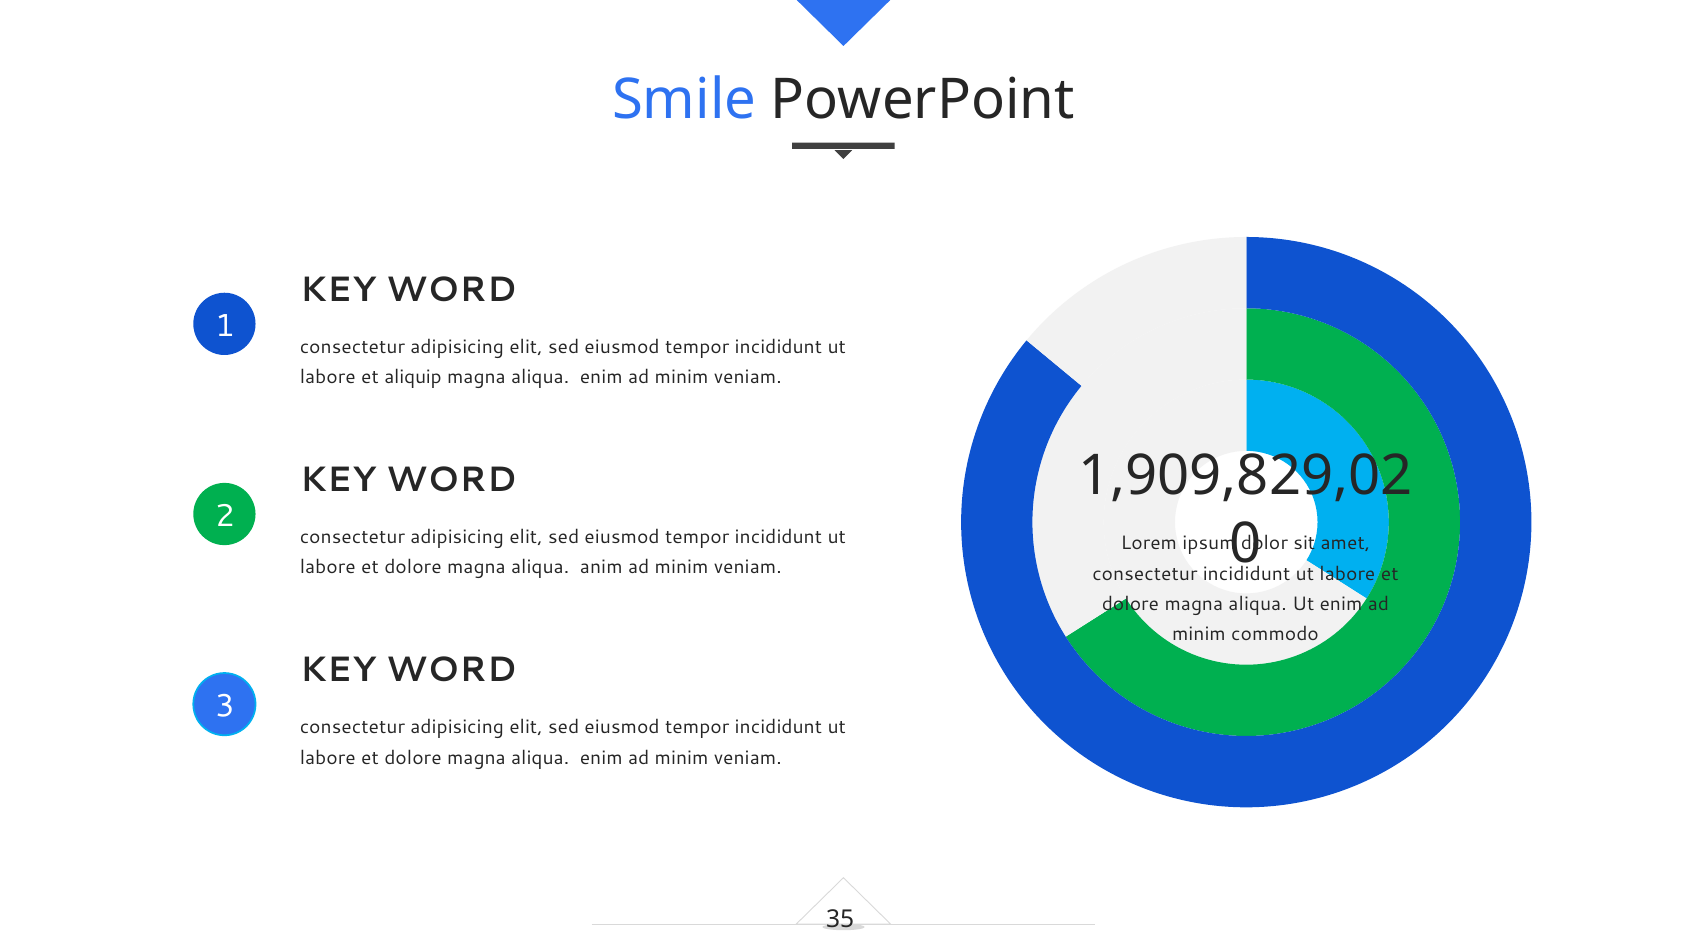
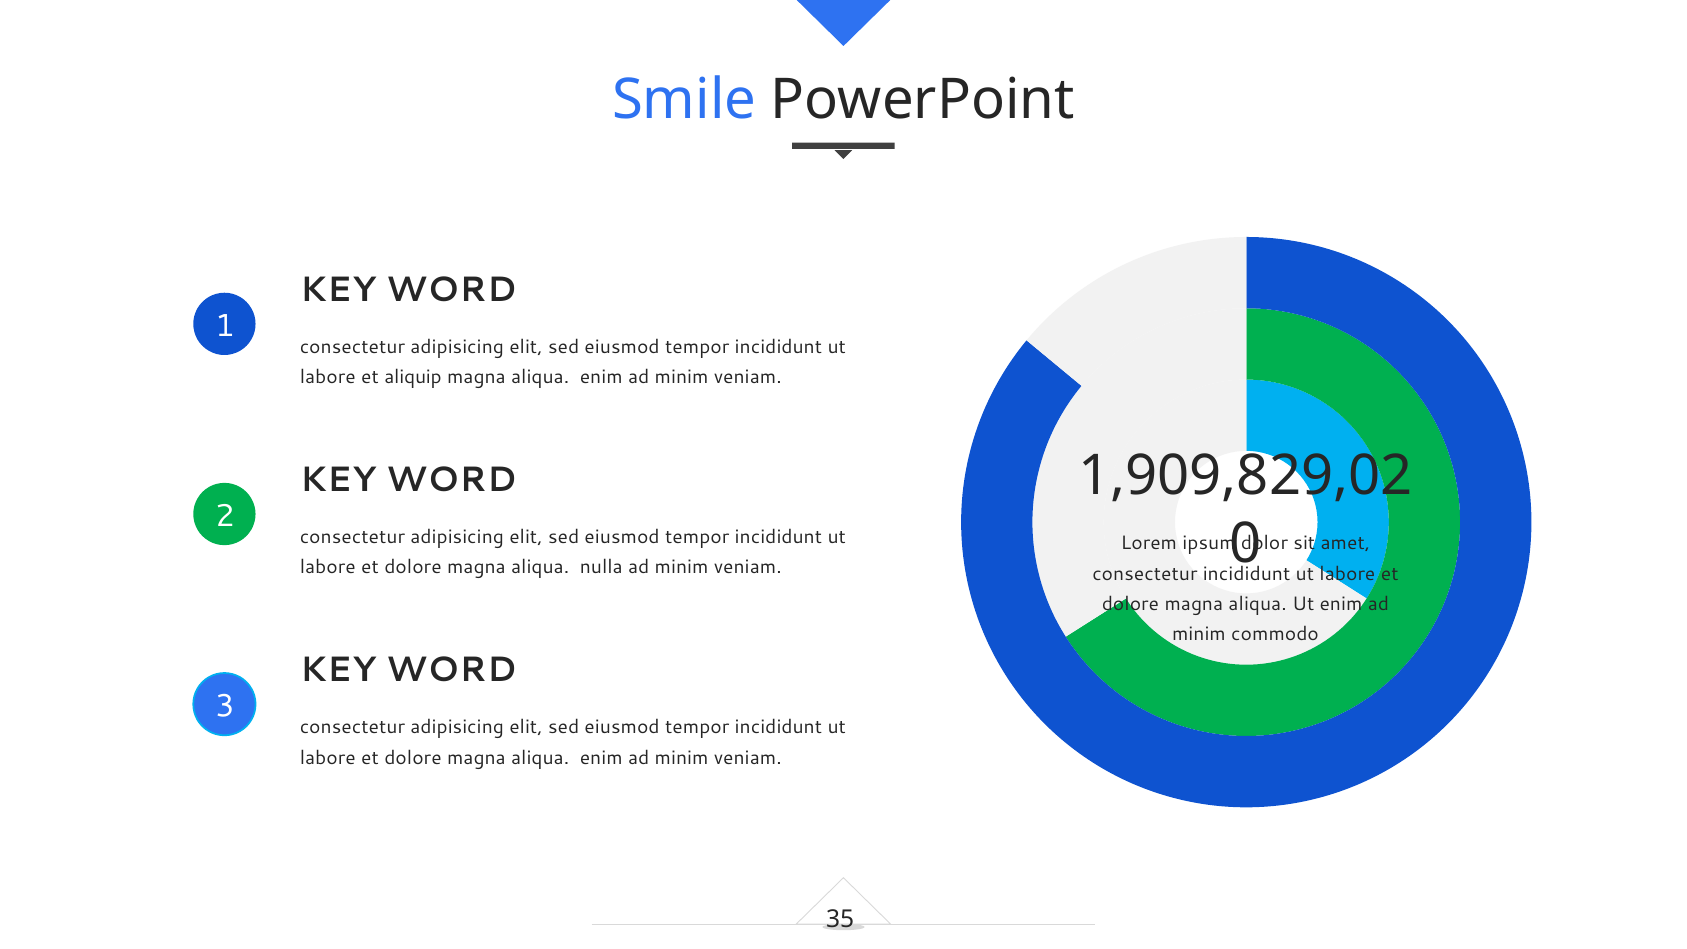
anim: anim -> nulla
